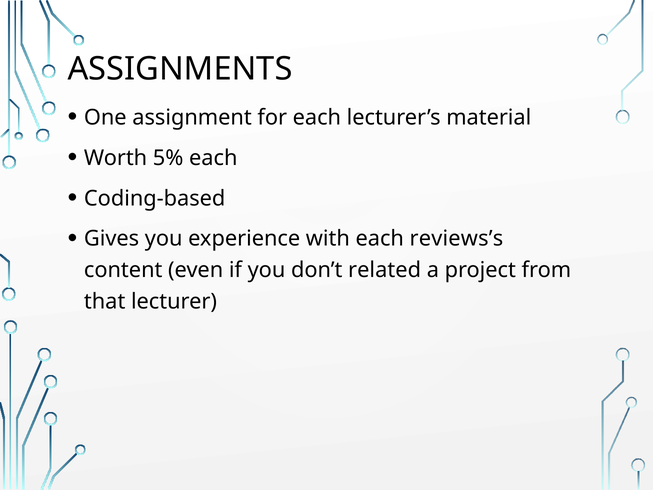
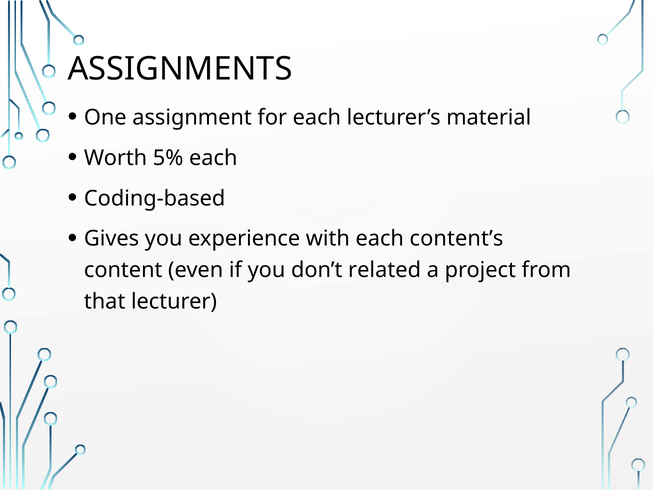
reviews’s: reviews’s -> content’s
